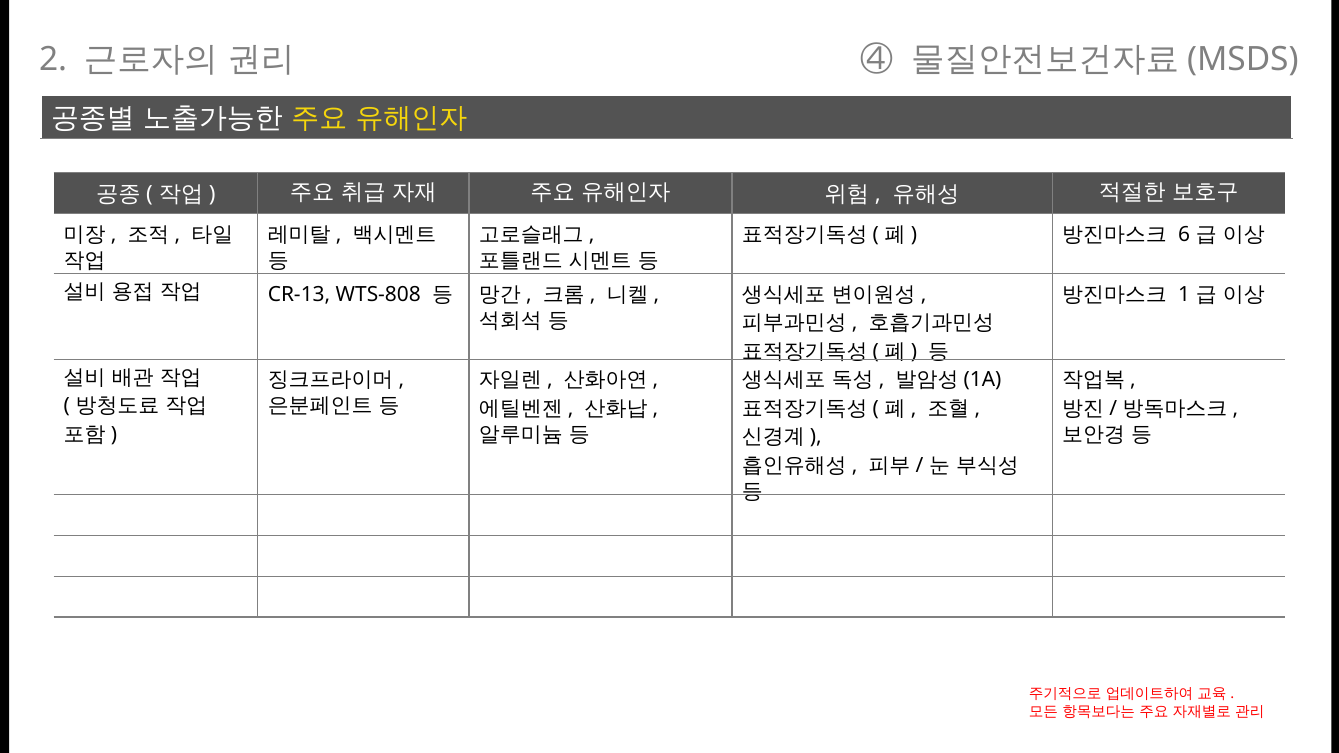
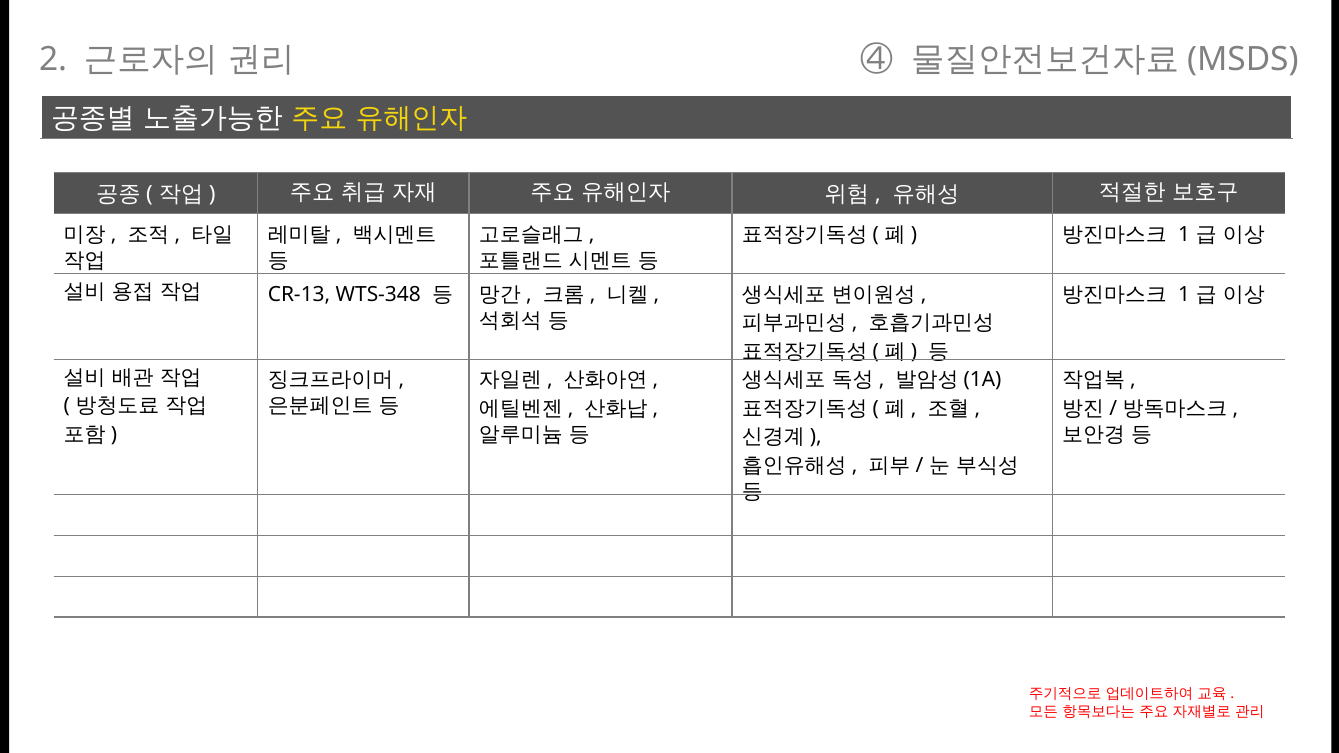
6 at (1184, 234): 6 -> 1
WTS-808: WTS-808 -> WTS-348
